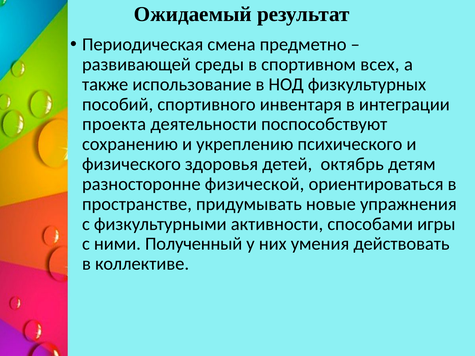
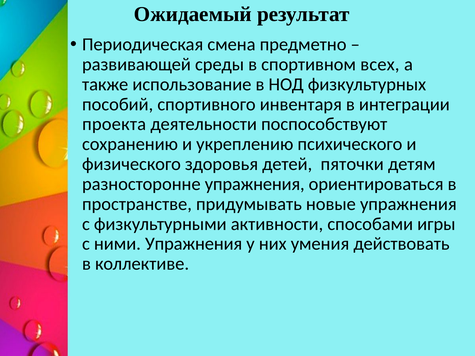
октябрь: октябрь -> пяточки
разносторонне физической: физической -> упражнения
ними Полученный: Полученный -> Упражнения
